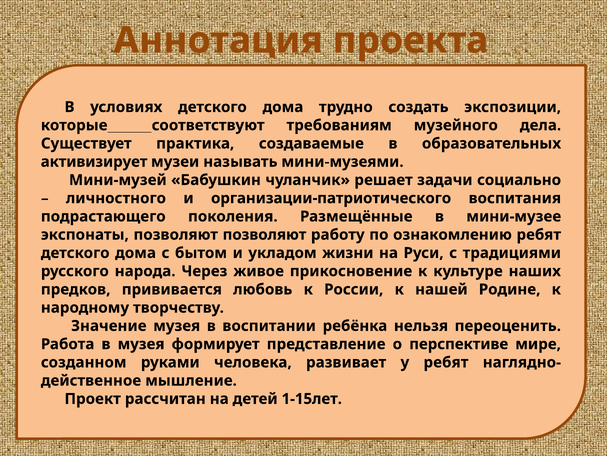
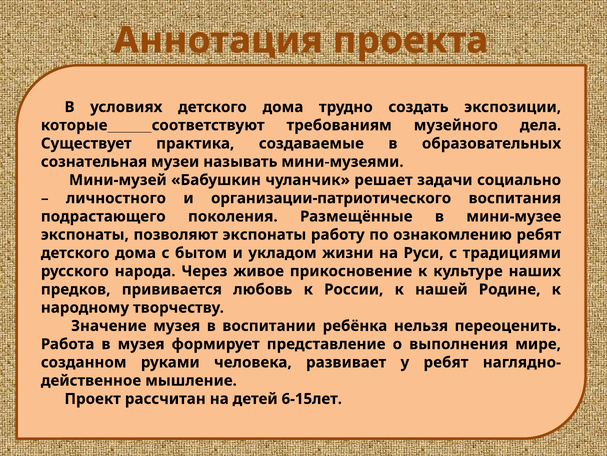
активизирует: активизирует -> сознательная
позволяют позволяют: позволяют -> экспонаты
перспективе: перспективе -> выполнения
1-15лет: 1-15лет -> 6-15лет
